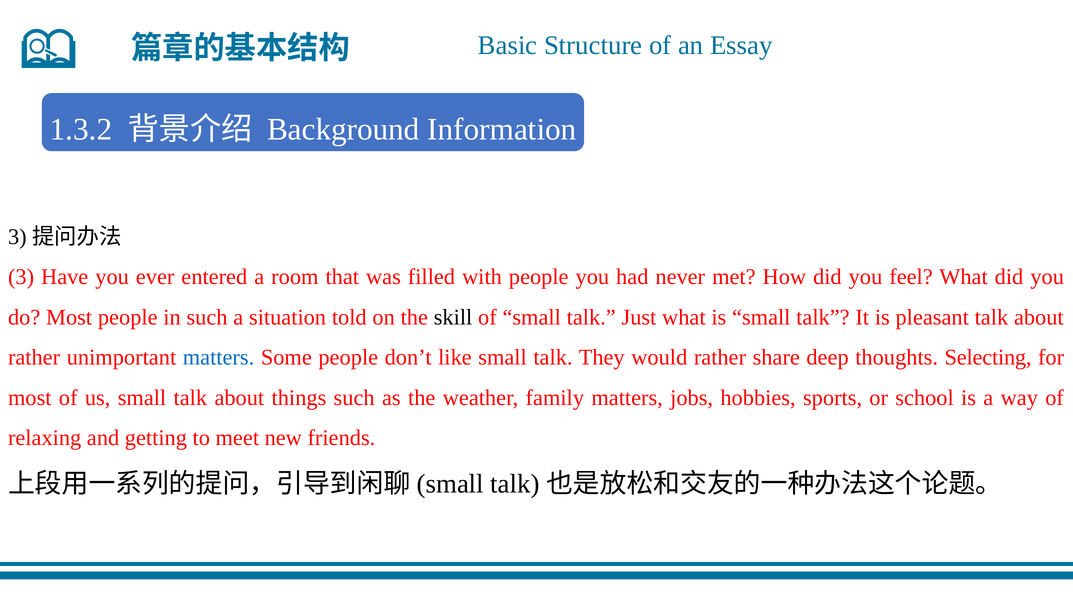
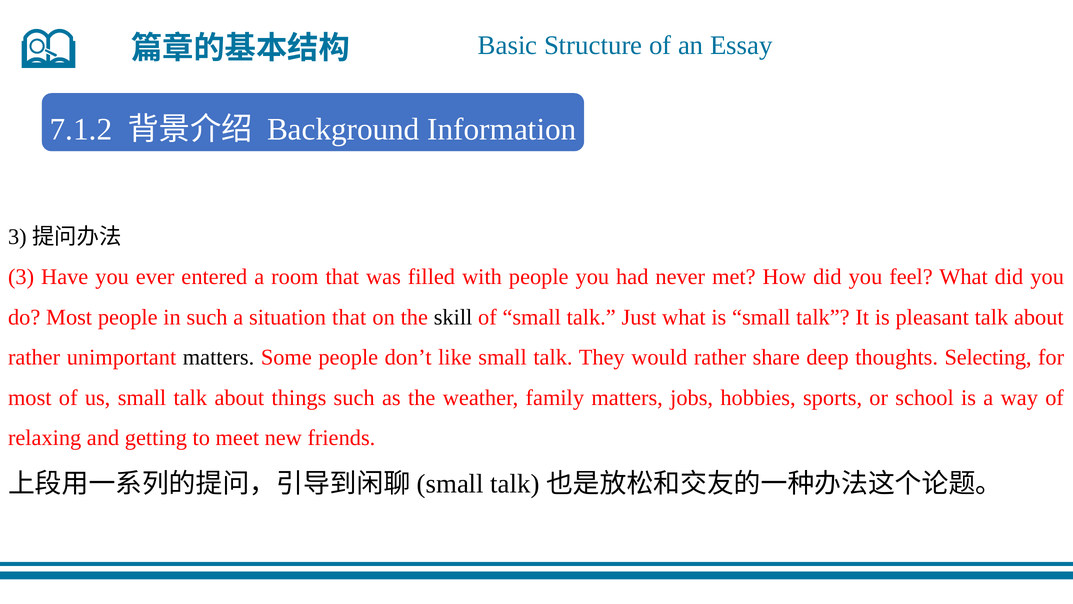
1.3.2: 1.3.2 -> 7.1.2
situation told: told -> that
matters at (219, 357) colour: blue -> black
